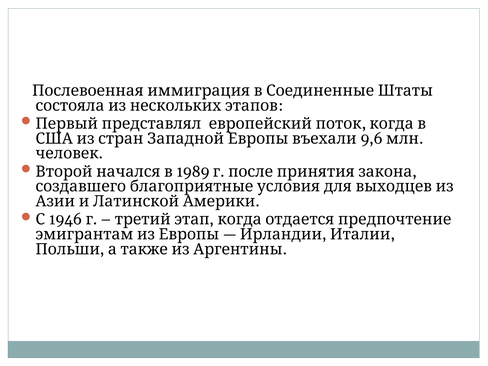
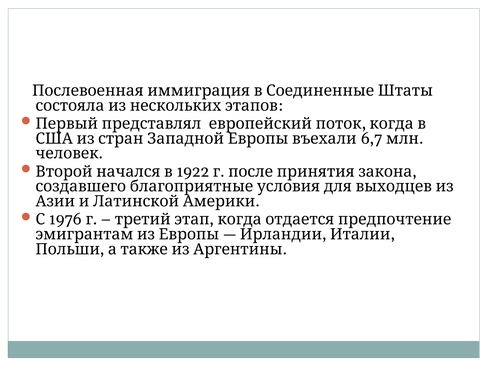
9,6: 9,6 -> 6,7
1989: 1989 -> 1922
1946: 1946 -> 1976
